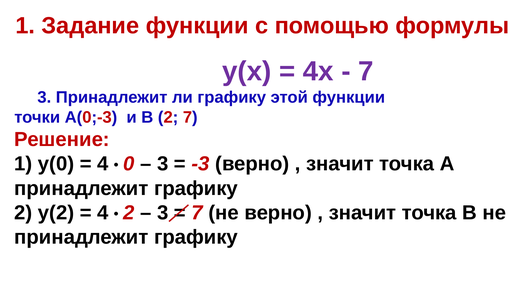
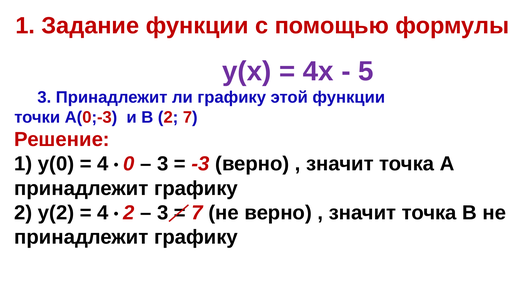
7 at (366, 72): 7 -> 5
